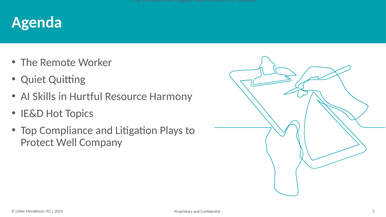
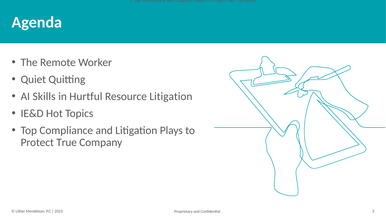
Resource Harmony: Harmony -> Litigation
Well: Well -> True
